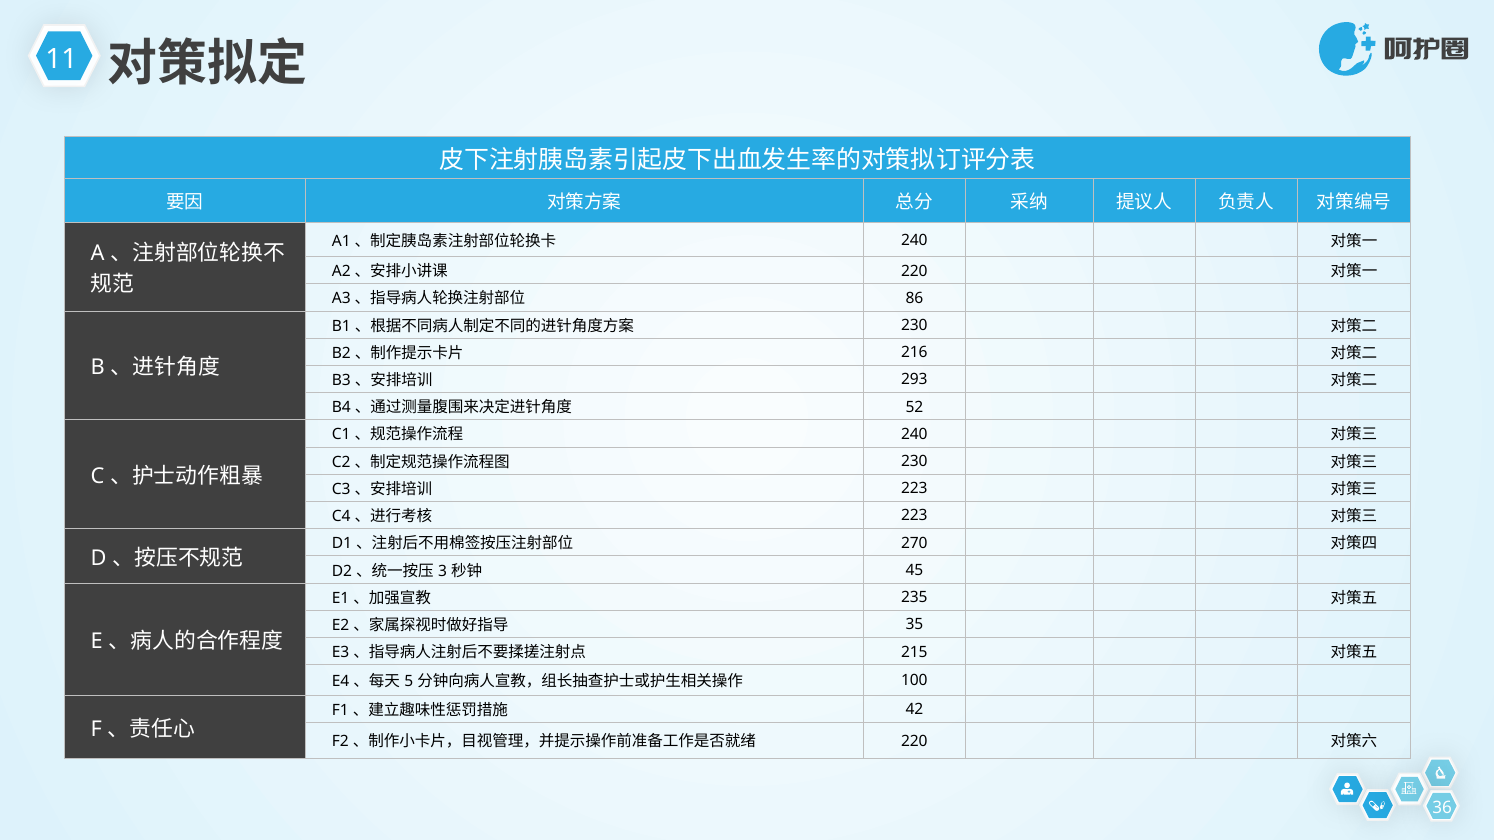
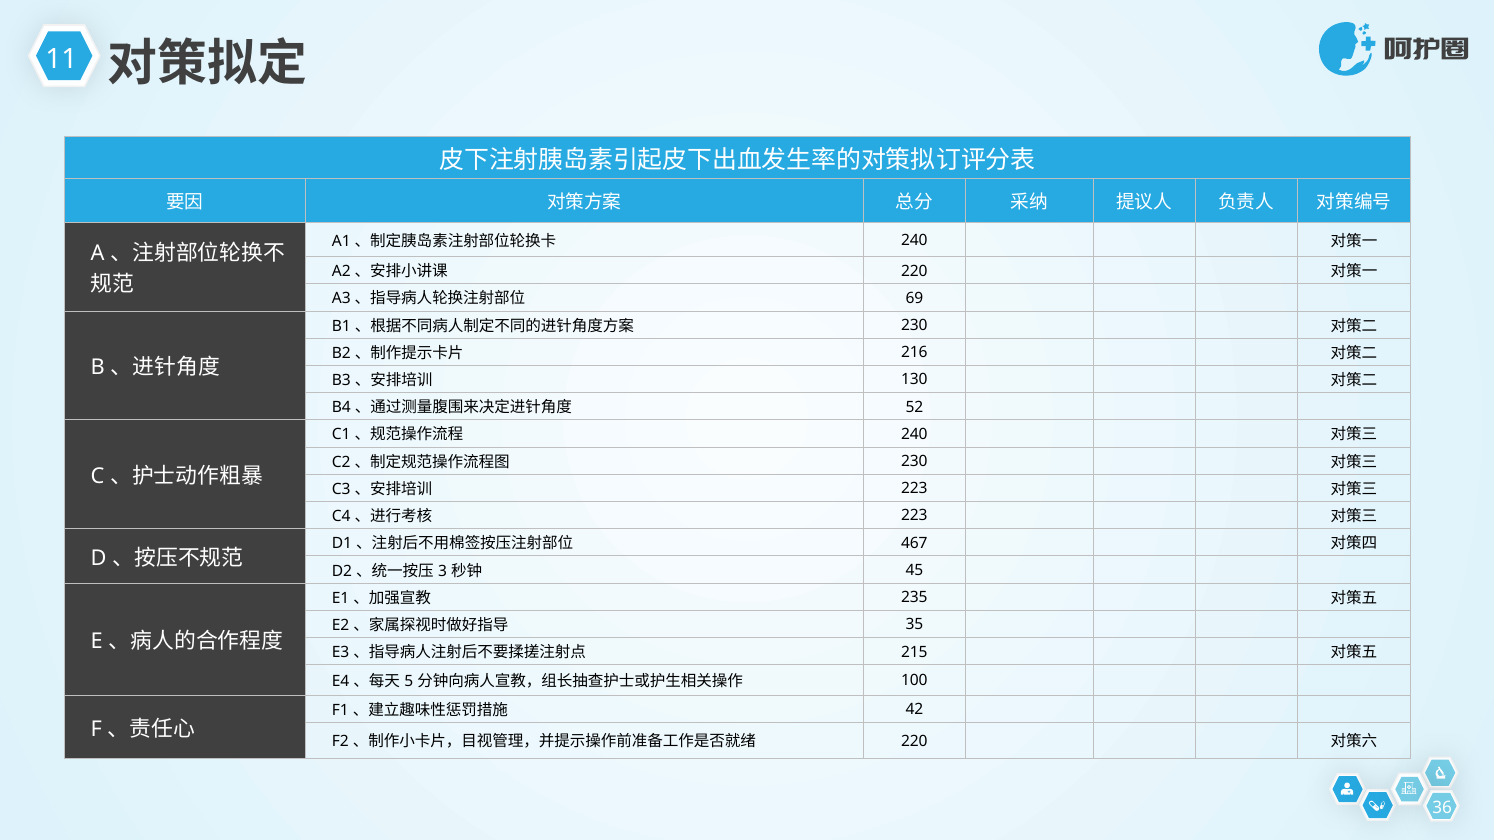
86: 86 -> 69
293: 293 -> 130
270: 270 -> 467
